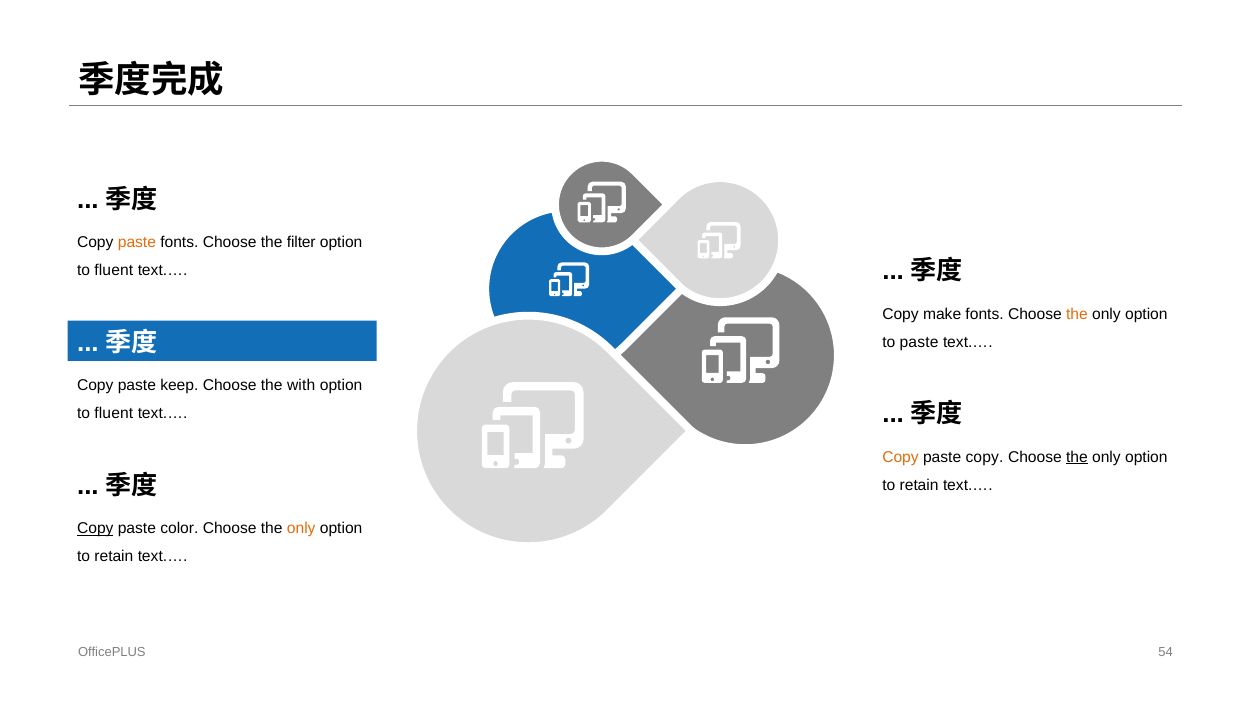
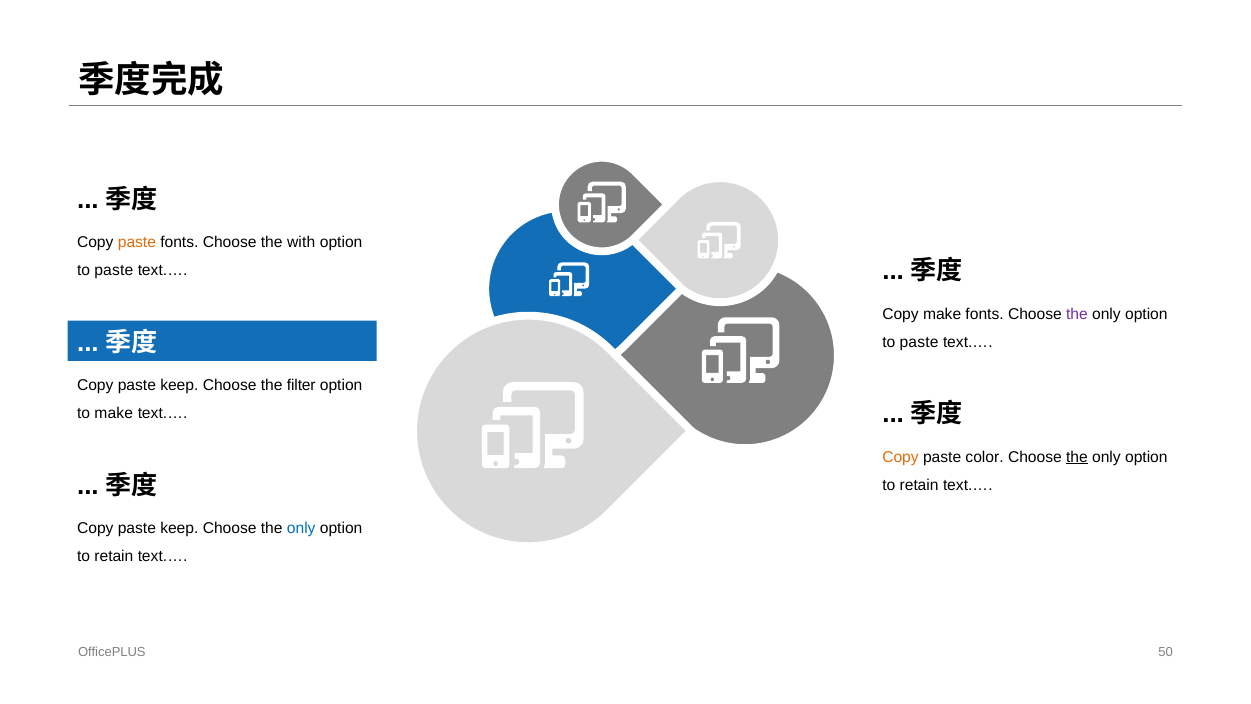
filter: filter -> with
fluent at (114, 271): fluent -> paste
the at (1077, 314) colour: orange -> purple
with: with -> filter
fluent at (114, 413): fluent -> make
paste copy: copy -> color
Copy at (95, 528) underline: present -> none
color at (179, 528): color -> keep
only at (301, 528) colour: orange -> blue
54: 54 -> 50
